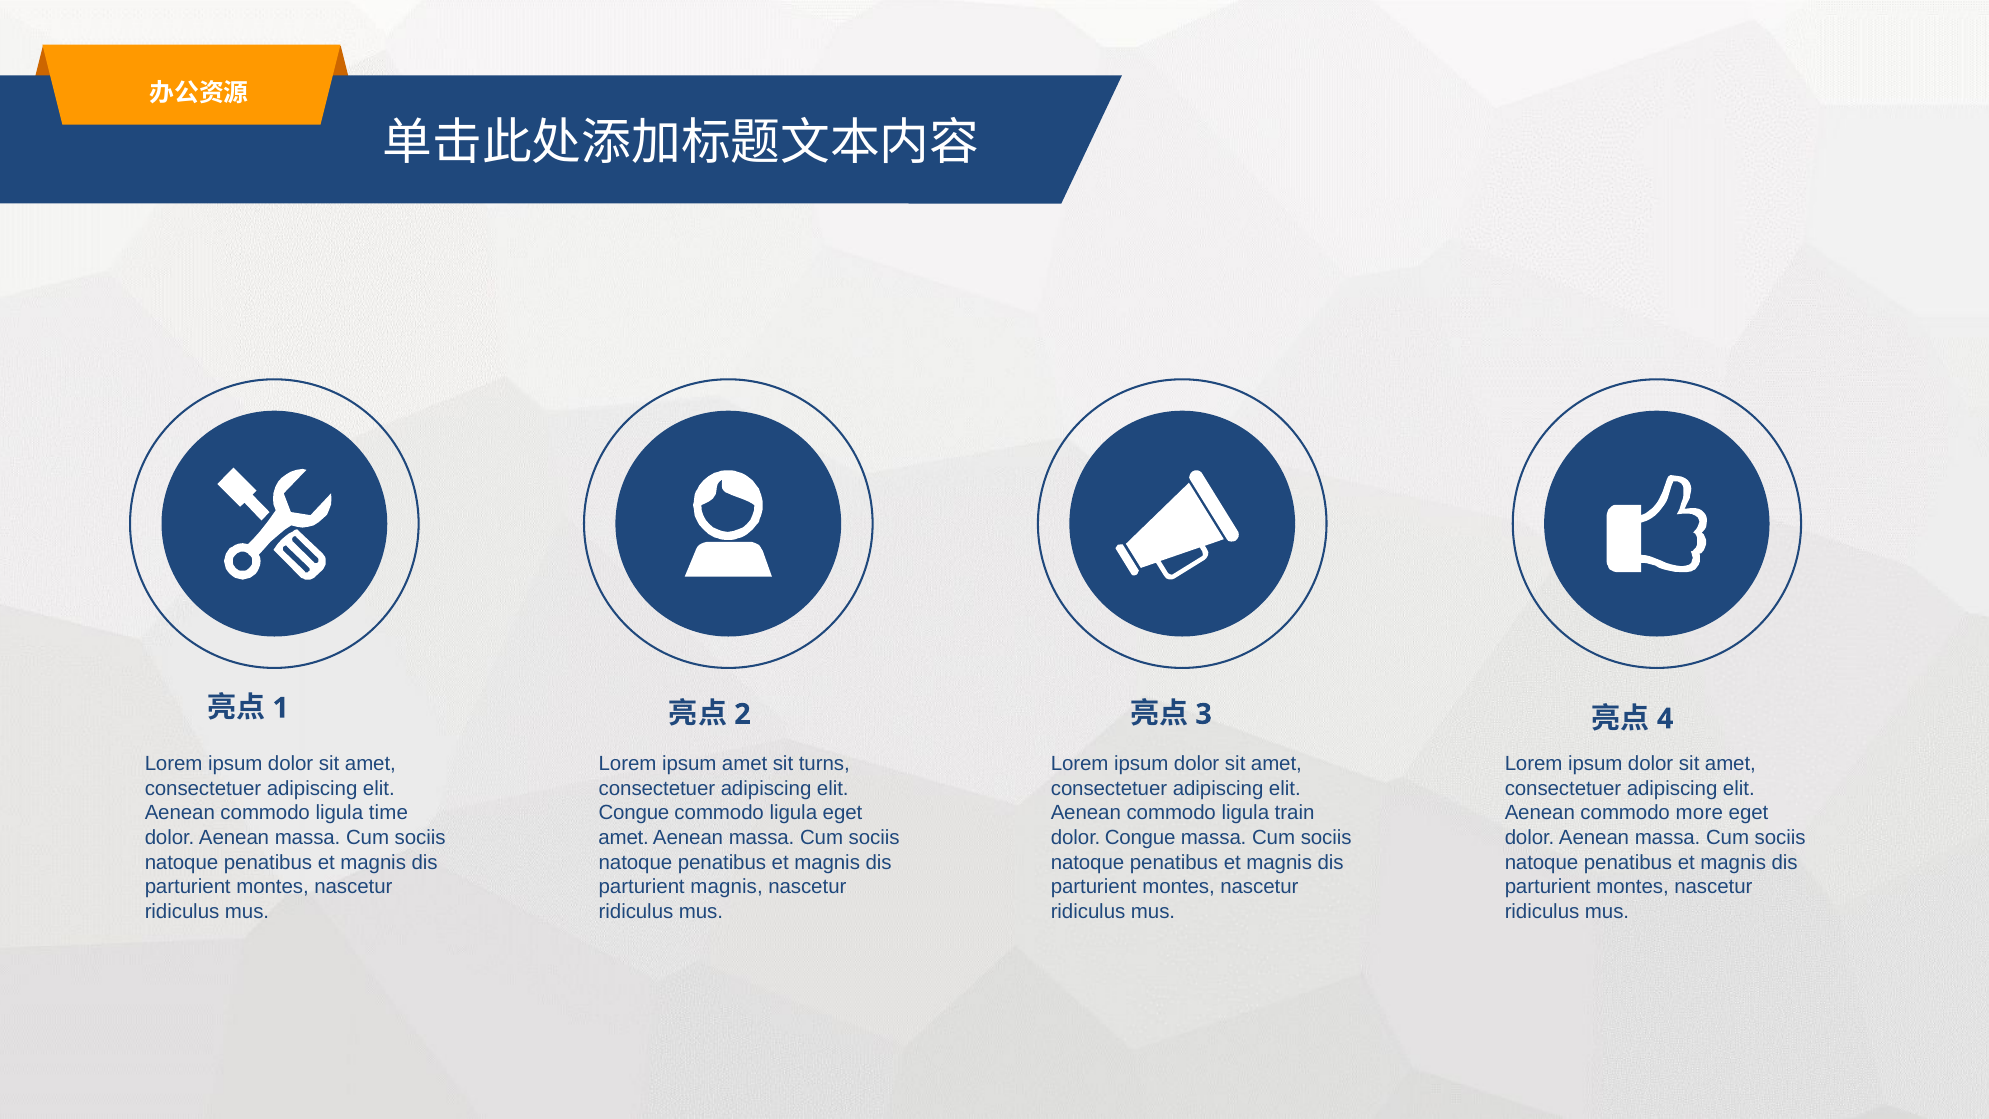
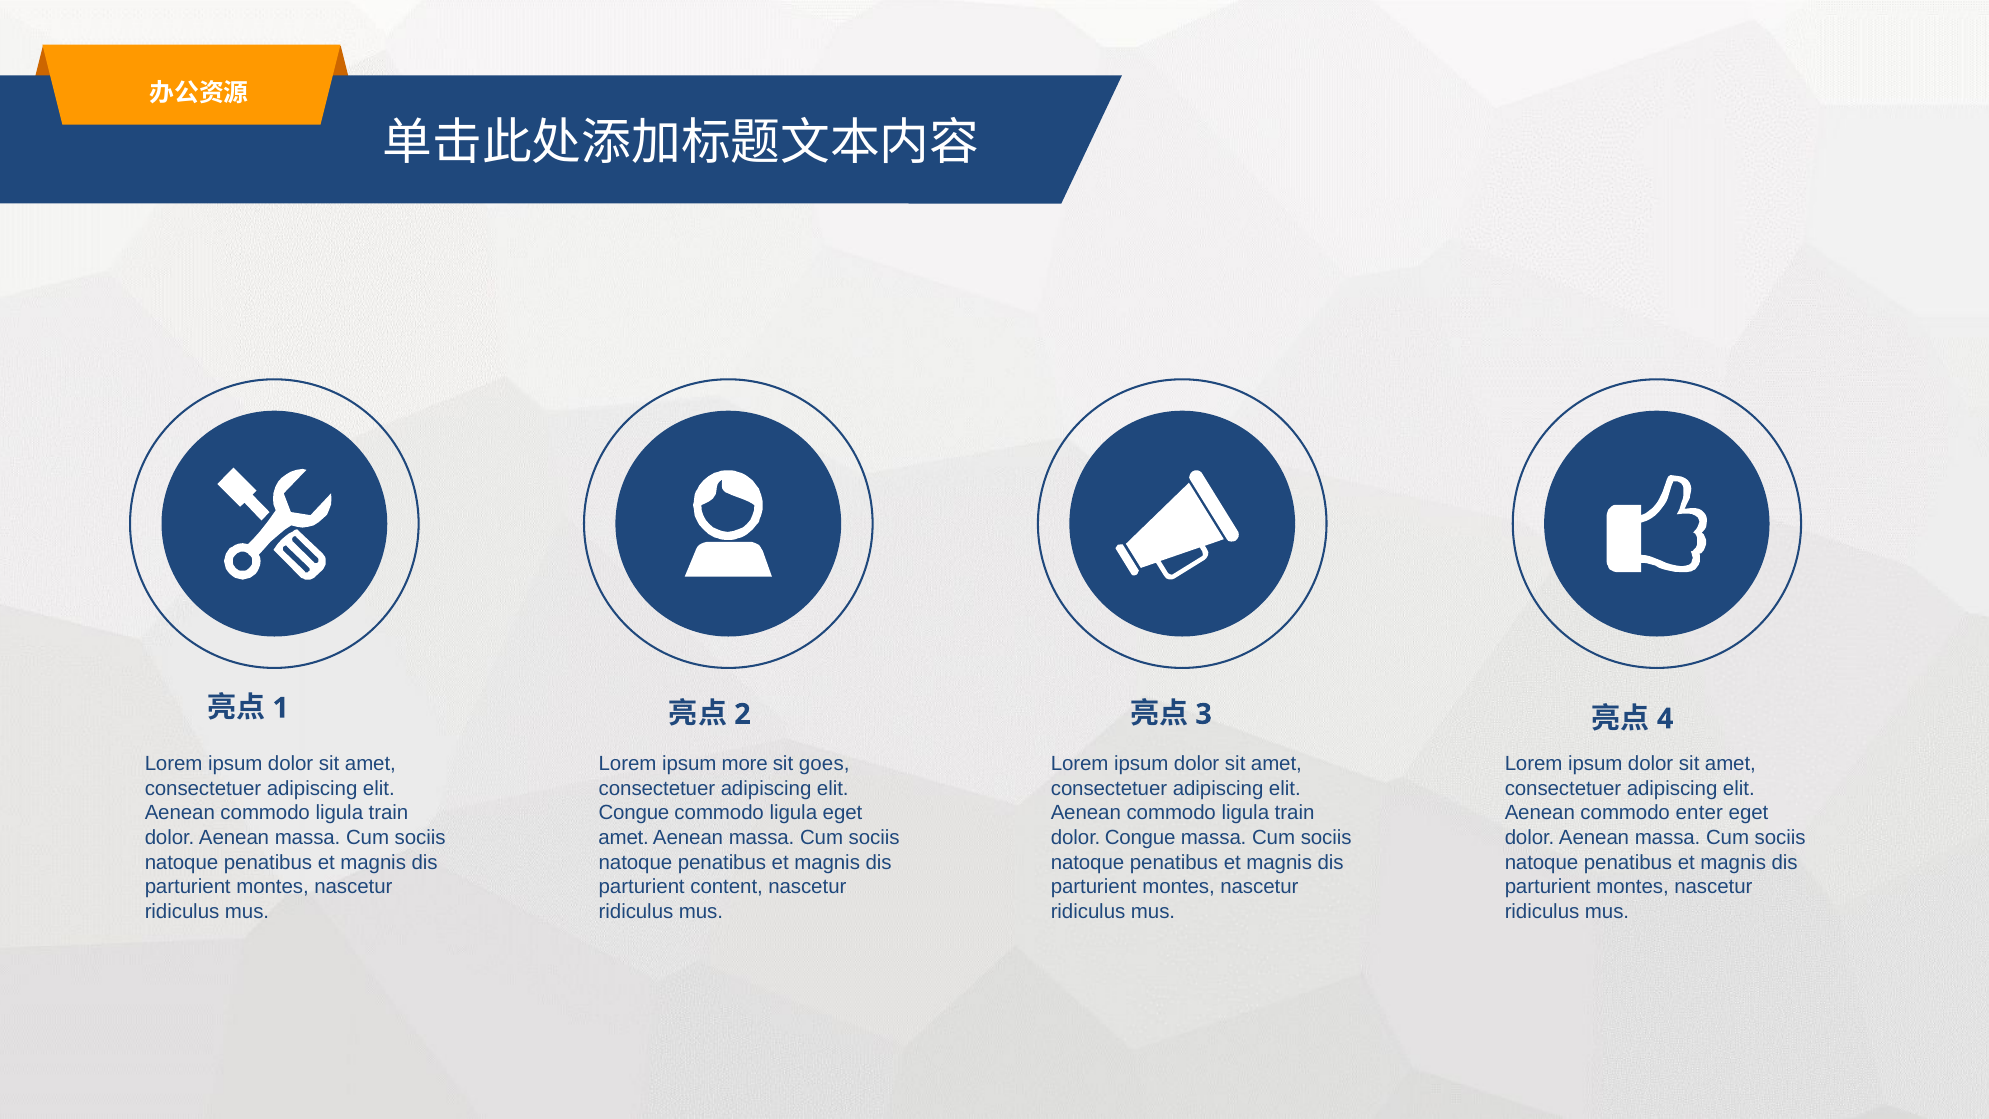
ipsum amet: amet -> more
turns: turns -> goes
time at (388, 813): time -> train
more: more -> enter
parturient magnis: magnis -> content
